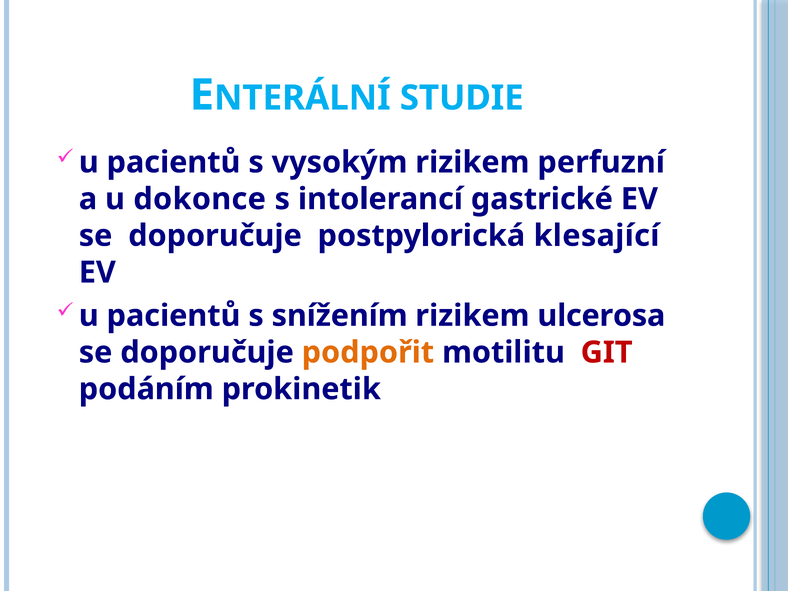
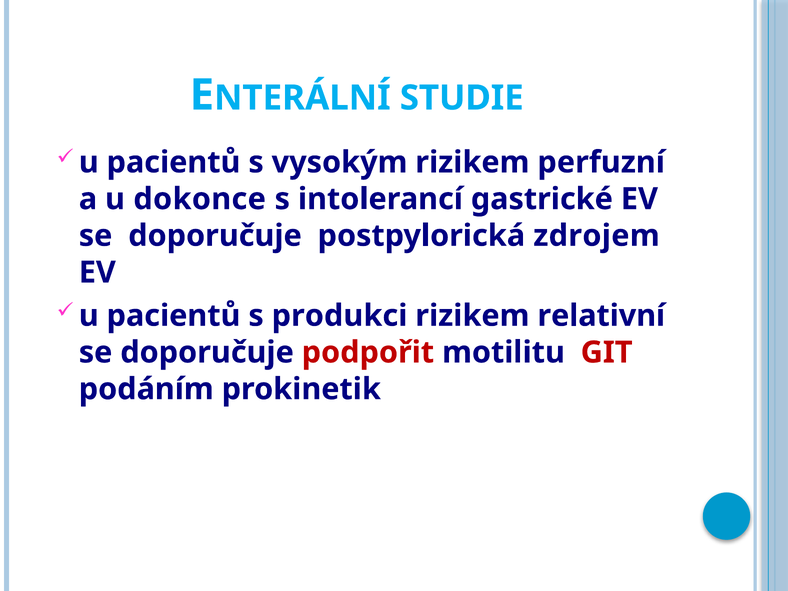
klesající: klesající -> zdrojem
snížením: snížením -> produkci
ulcerosa: ulcerosa -> relativní
podpořit colour: orange -> red
